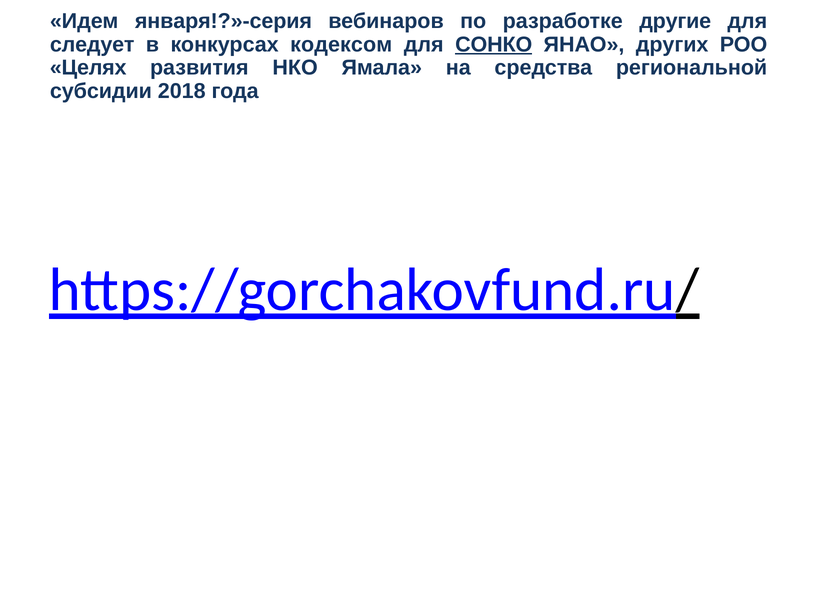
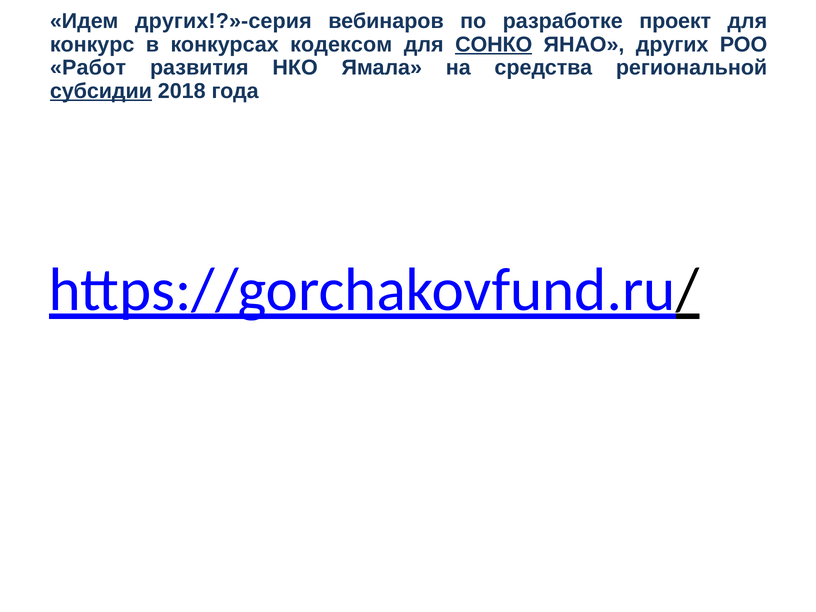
января!?»-серия: января!?»-серия -> других!?»-серия
другие: другие -> проект
следует: следует -> конкурс
Целях: Целях -> Работ
субсидии underline: none -> present
